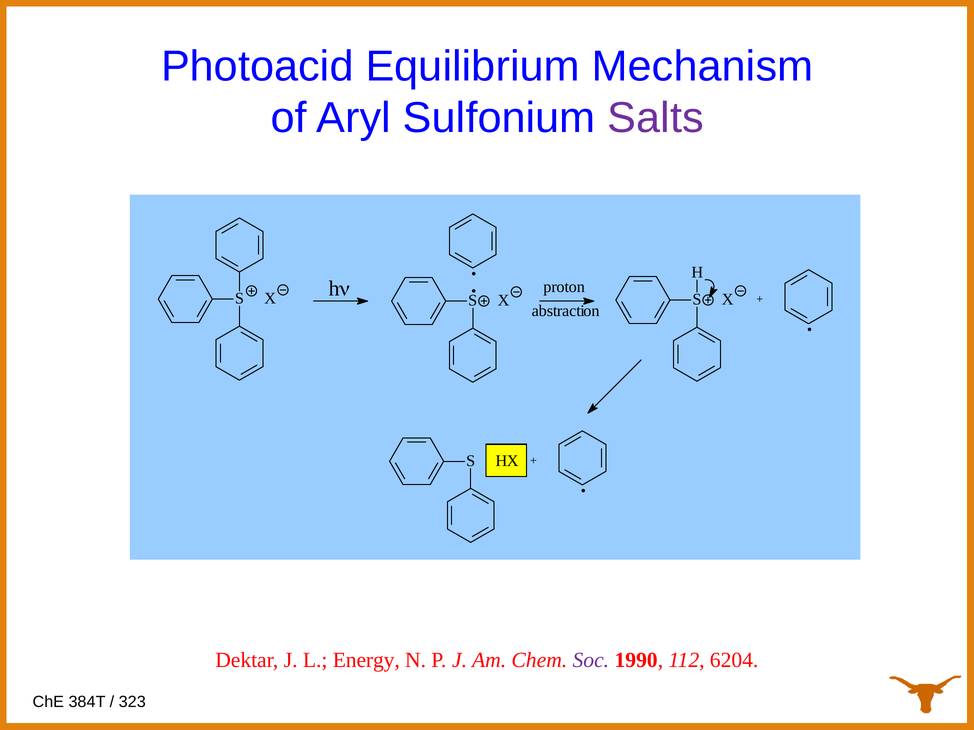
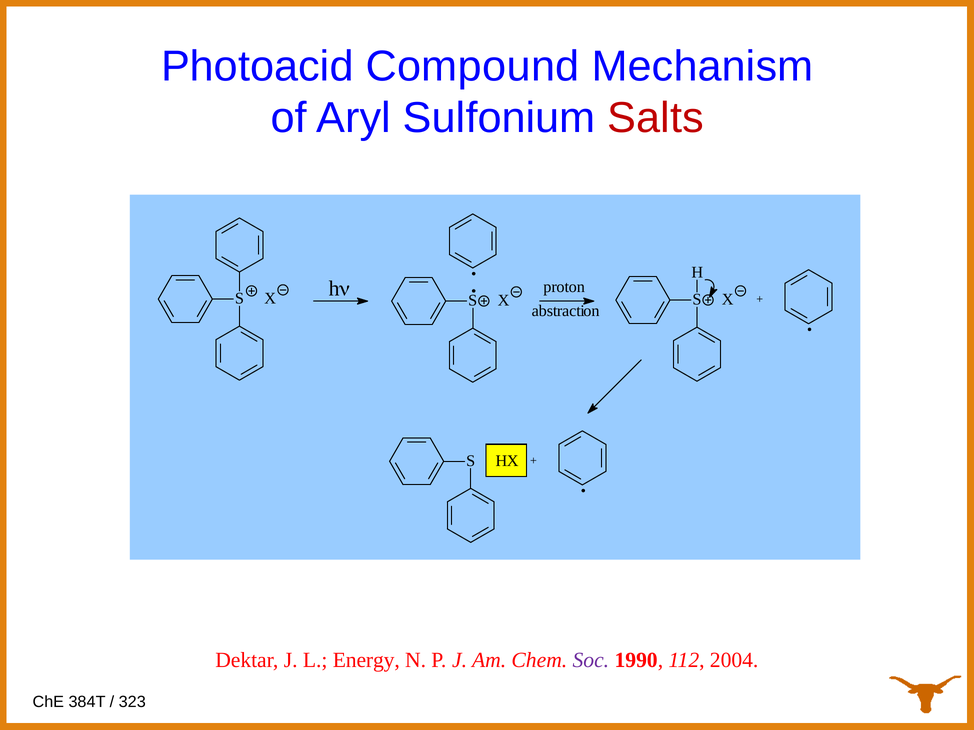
Equilibrium: Equilibrium -> Compound
Salts colour: purple -> red
6204: 6204 -> 2004
